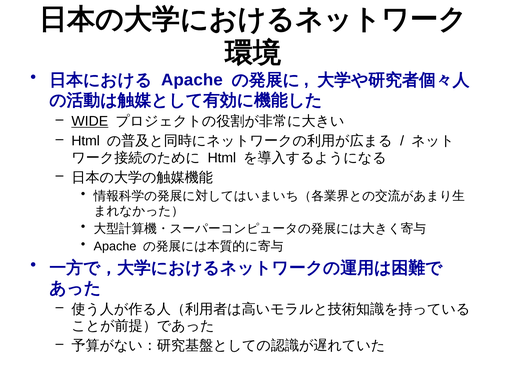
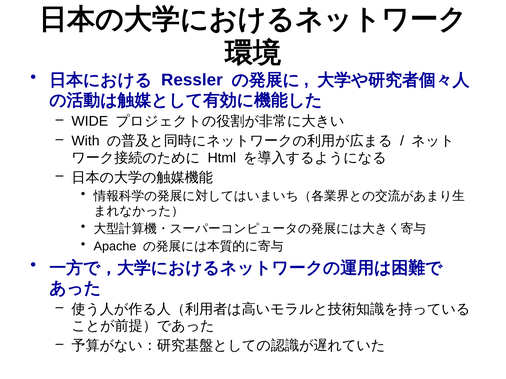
Apache at (192, 80): Apache -> Ressler
WIDE underline: present -> none
Html at (86, 141): Html -> With
